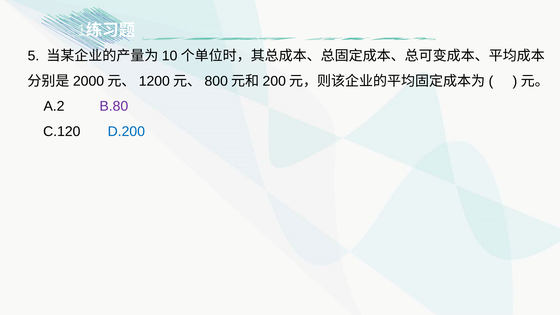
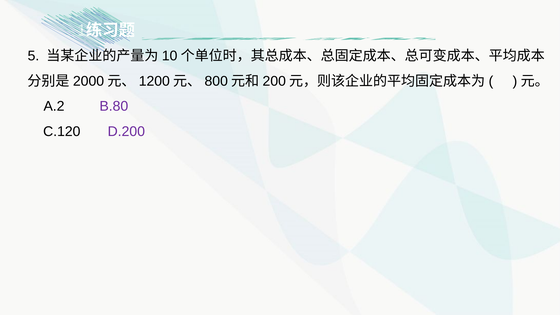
D.200 colour: blue -> purple
